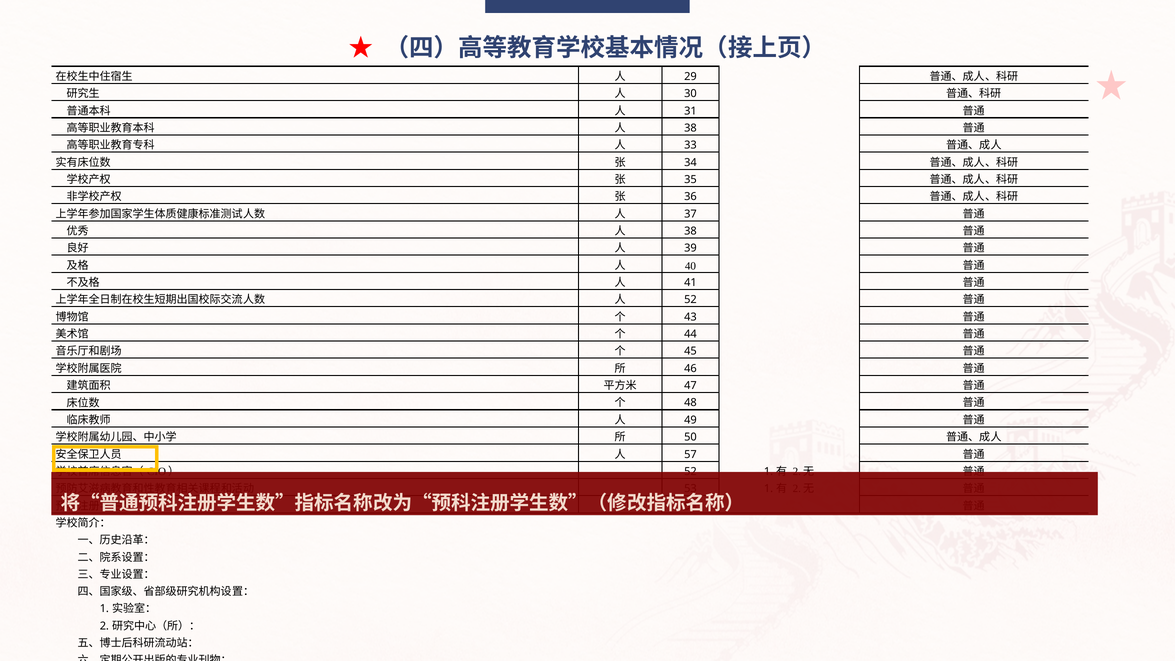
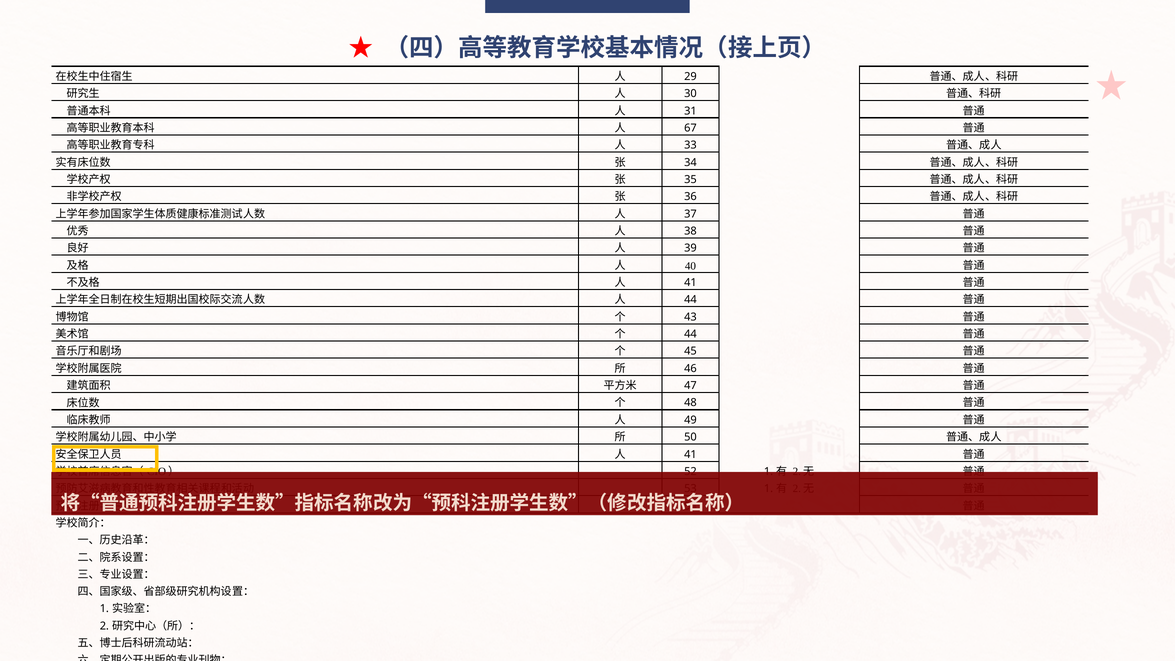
38 at (690, 128): 38 -> 67
52 at (690, 300): 52 -> 44
57 at (690, 454): 57 -> 41
